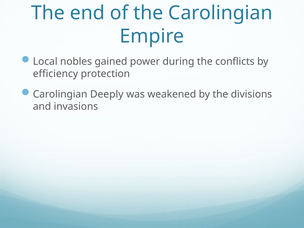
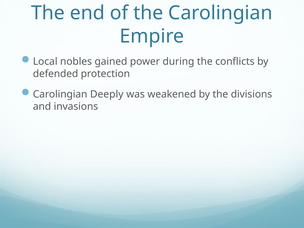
efficiency: efficiency -> defended
